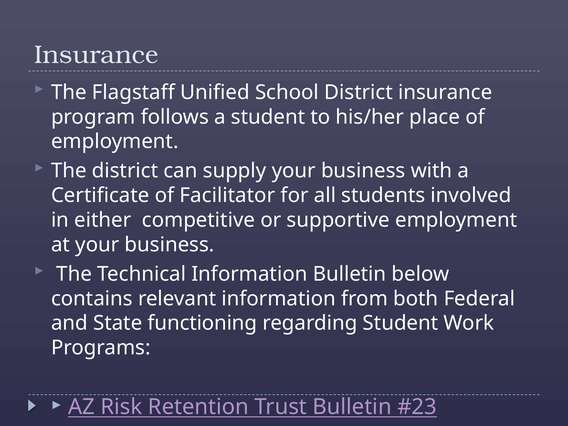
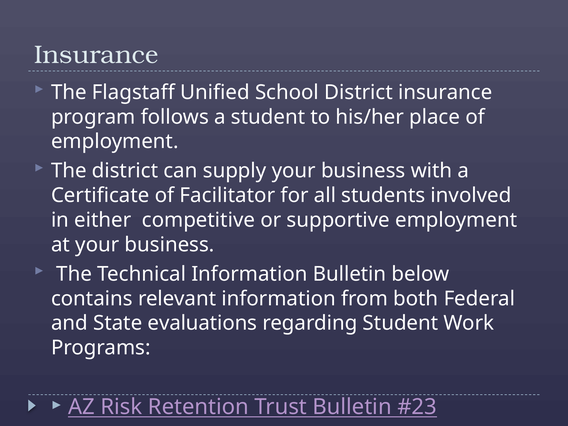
functioning: functioning -> evaluations
